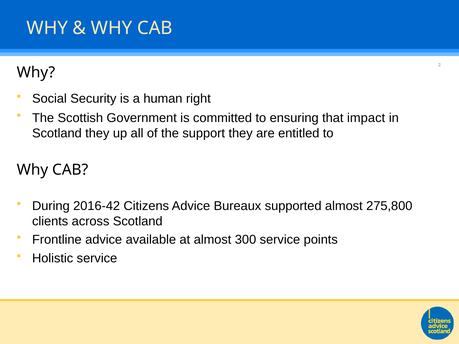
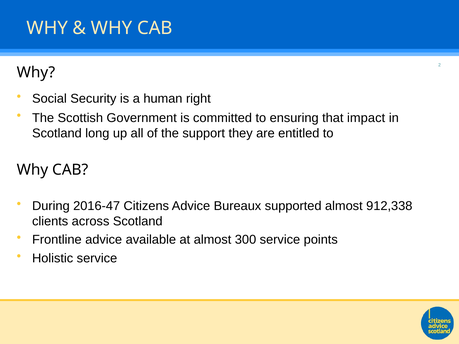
Scotland they: they -> long
2016-42: 2016-42 -> 2016-47
275,800: 275,800 -> 912,338
